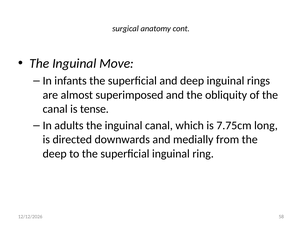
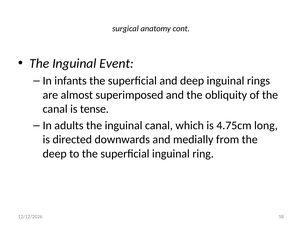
Move: Move -> Event
7.75cm: 7.75cm -> 4.75cm
